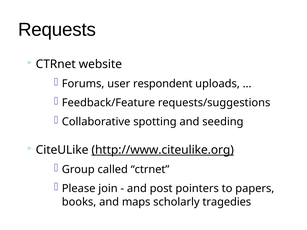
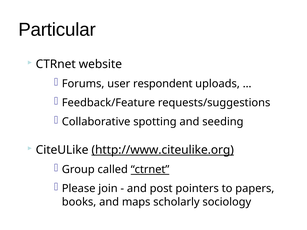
Requests: Requests -> Particular
ctrnet at (150, 170) underline: none -> present
tragedies: tragedies -> sociology
